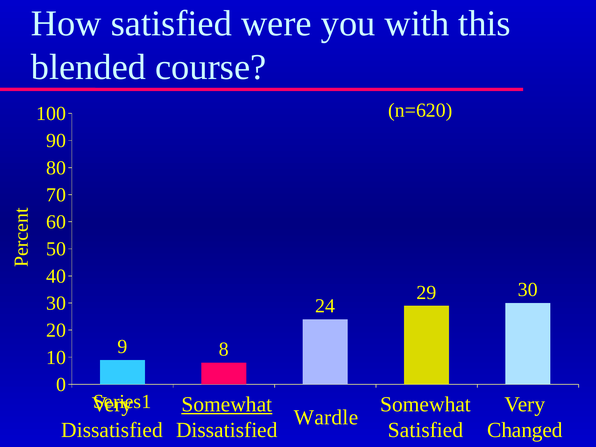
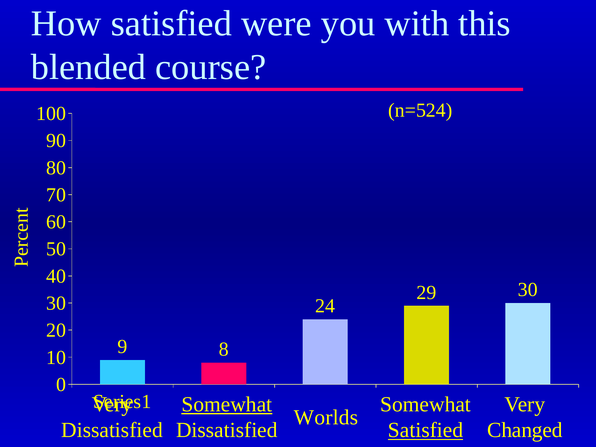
n=620: n=620 -> n=524
Wardle: Wardle -> Worlds
Satisfied at (426, 430) underline: none -> present
